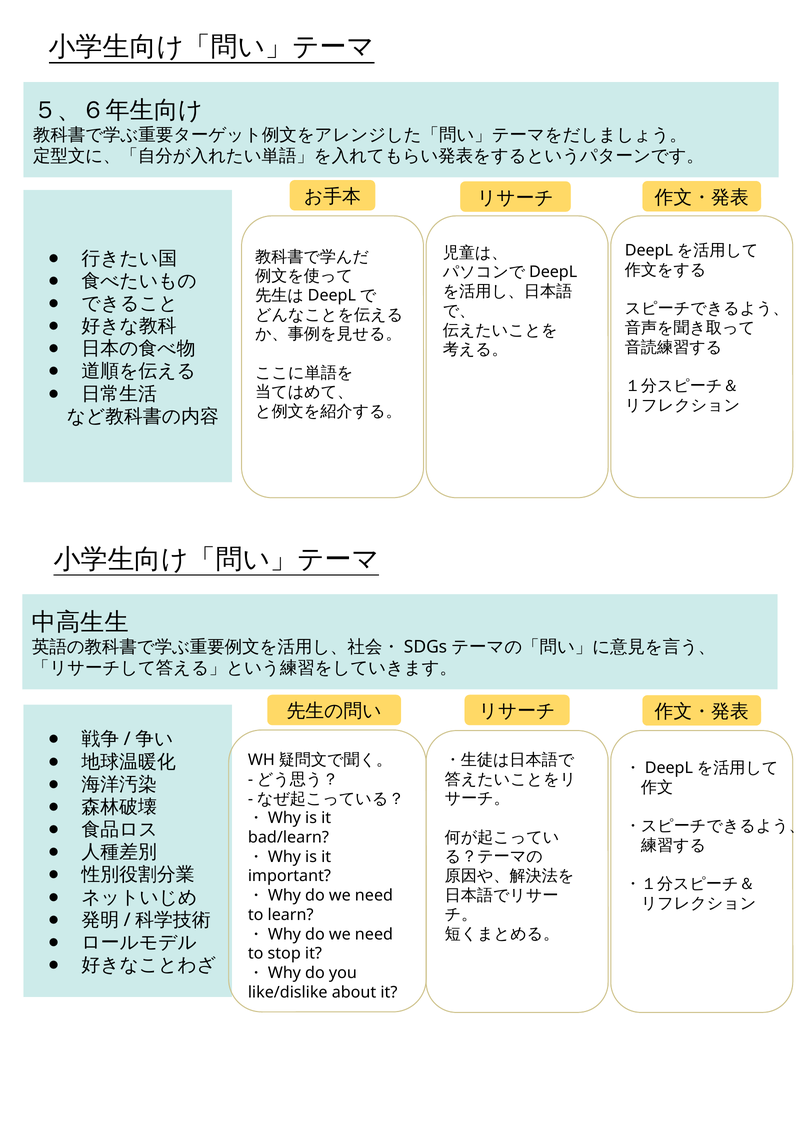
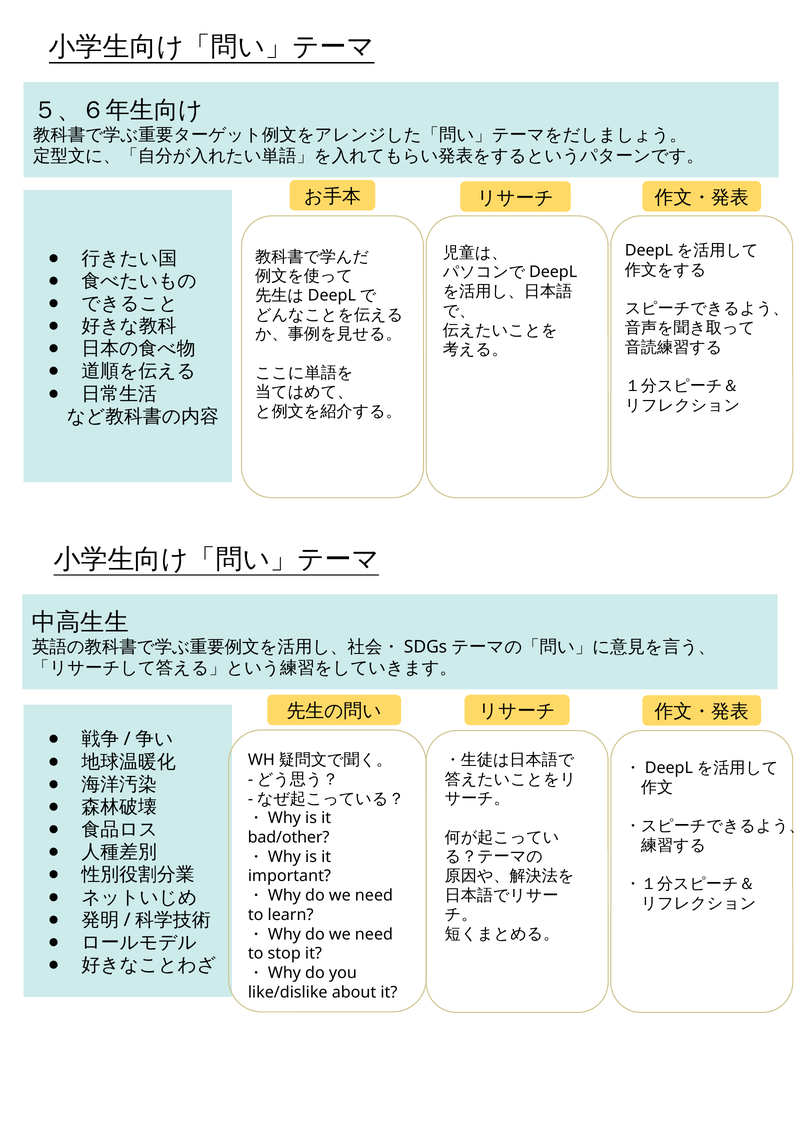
bad/learn: bad/learn -> bad/other
